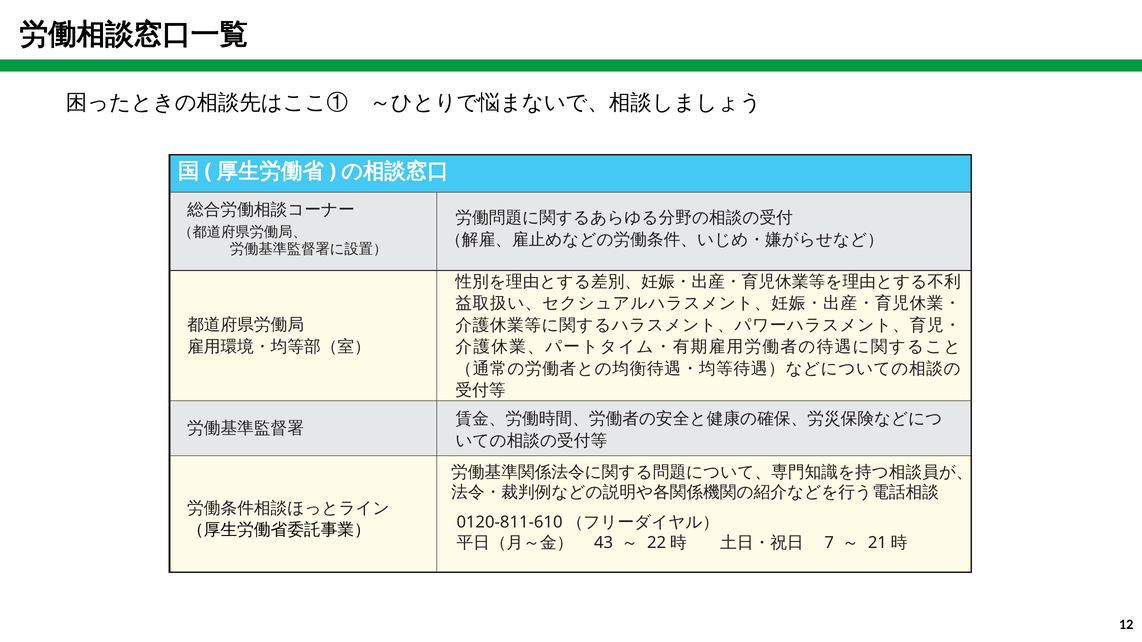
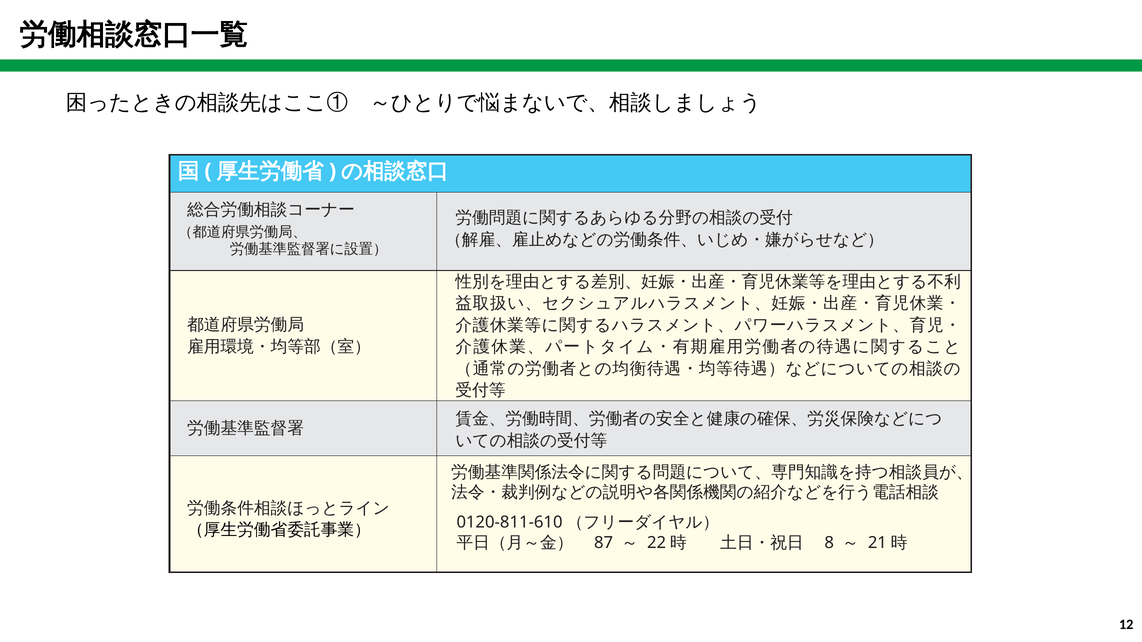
43: 43 -> 87
7: 7 -> 8
